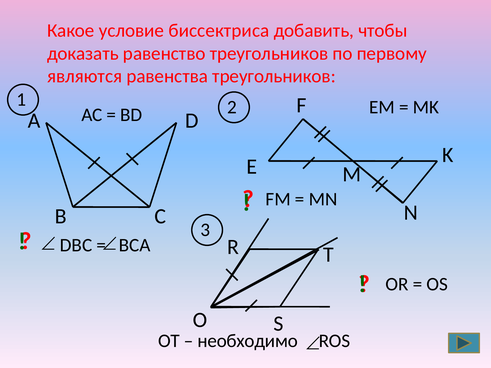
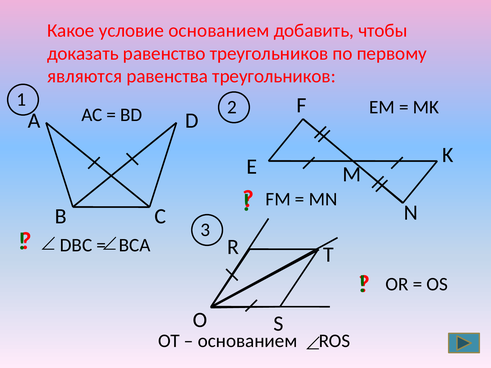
условие биссектриса: биссектриса -> основанием
необходимо at (248, 341): необходимо -> основанием
